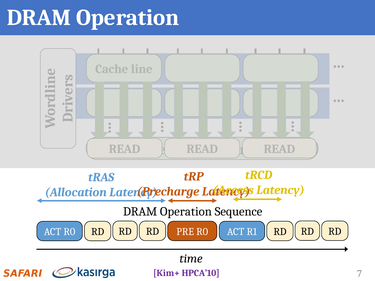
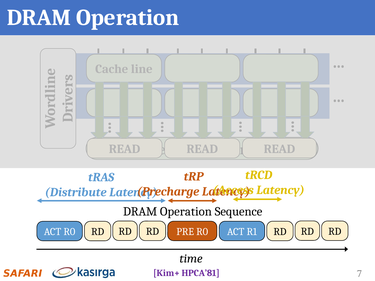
Allocation: Allocation -> Distribute
HPCA’10: HPCA’10 -> HPCA’81
